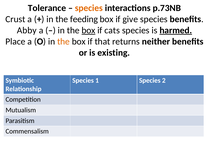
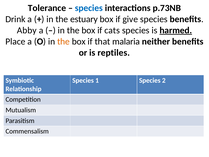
species at (89, 8) colour: orange -> blue
Crust: Crust -> Drink
feeding: feeding -> estuary
box at (88, 30) underline: present -> none
returns: returns -> malaria
existing: existing -> reptiles
